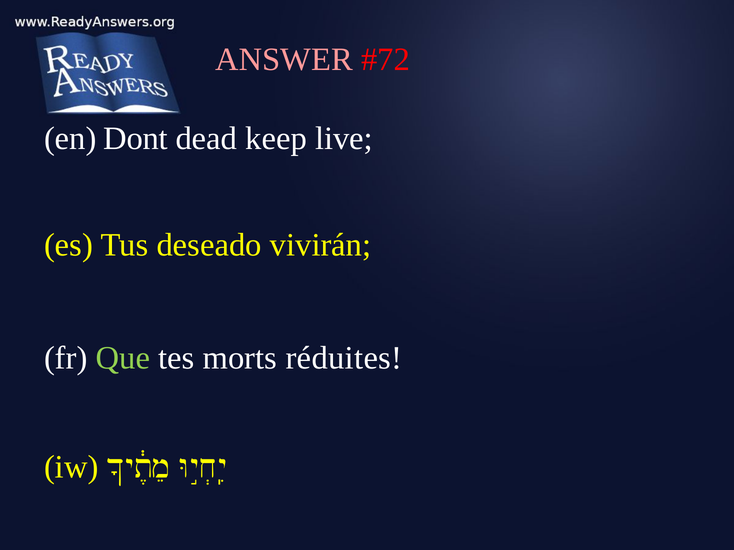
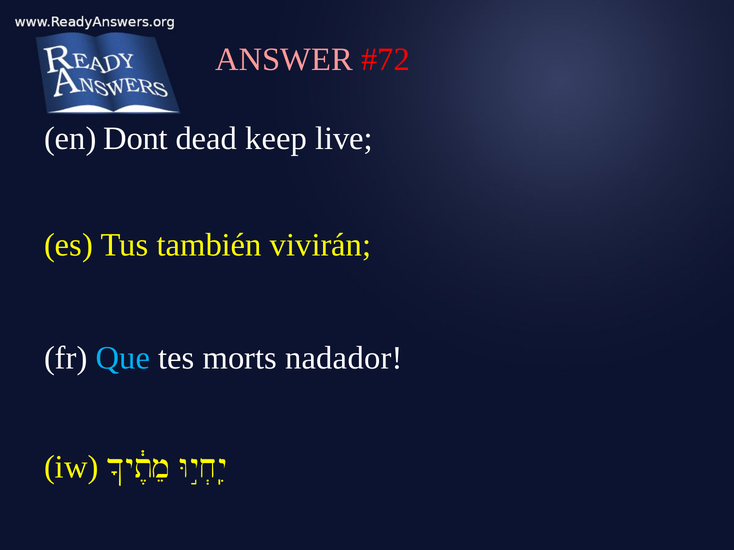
deseado: deseado -> también
Que colour: light green -> light blue
réduites: réduites -> nadador
